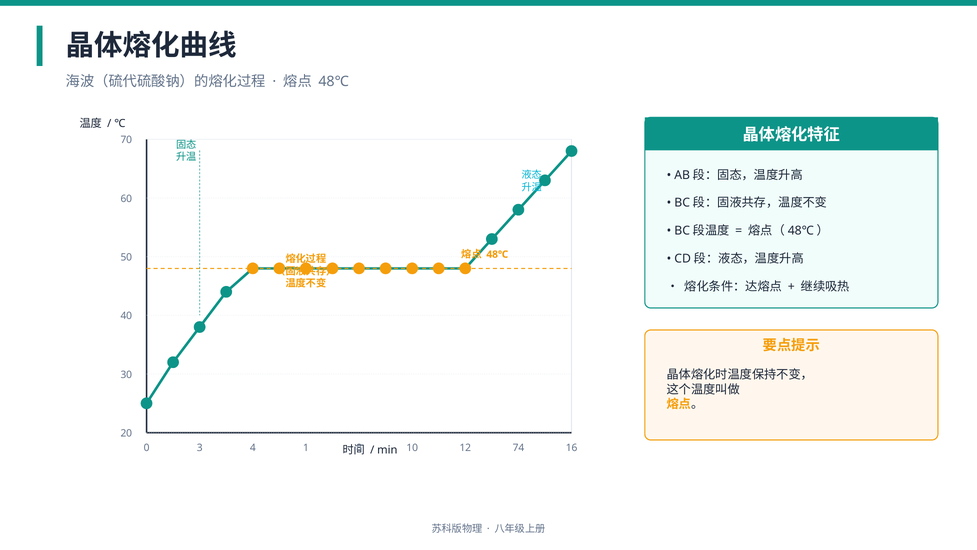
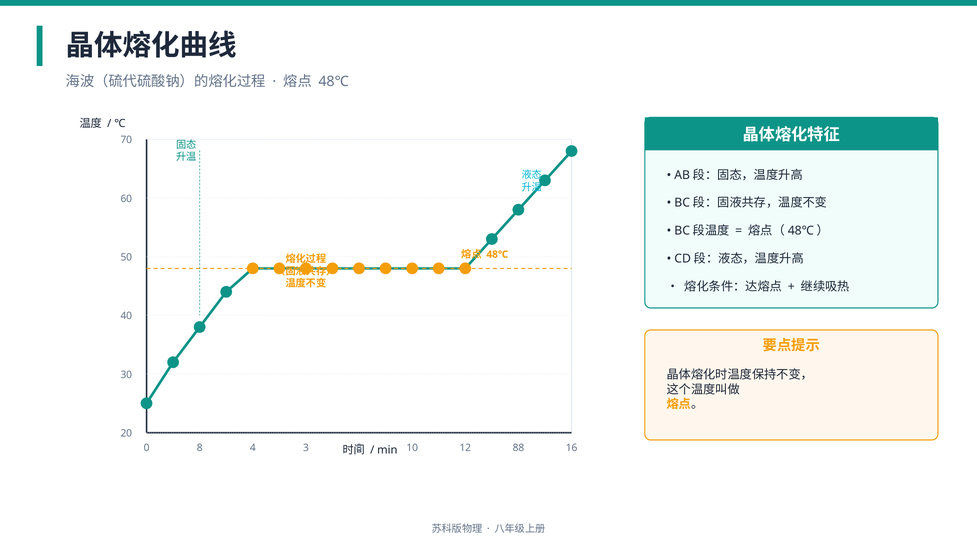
0 3: 3 -> 8
1: 1 -> 3
74: 74 -> 88
